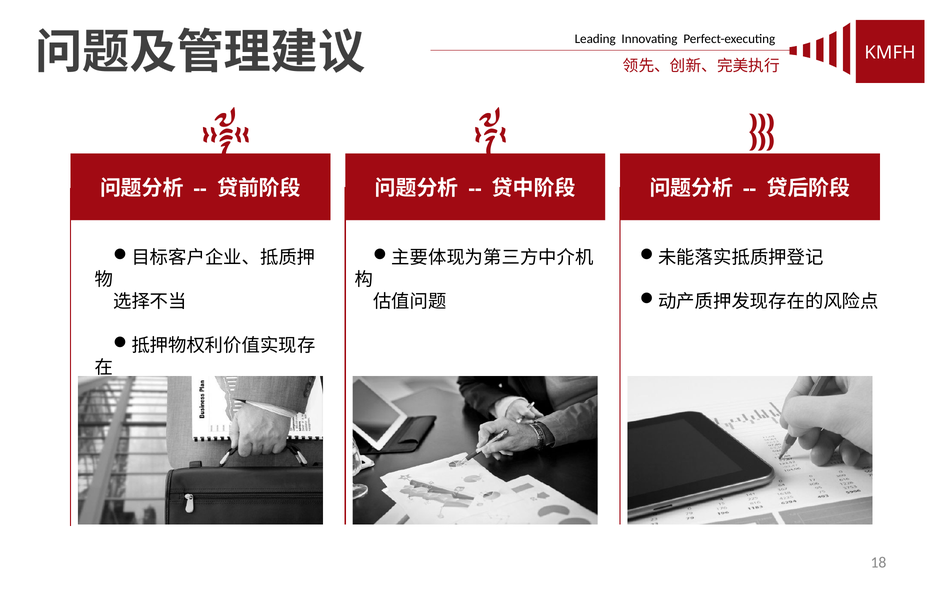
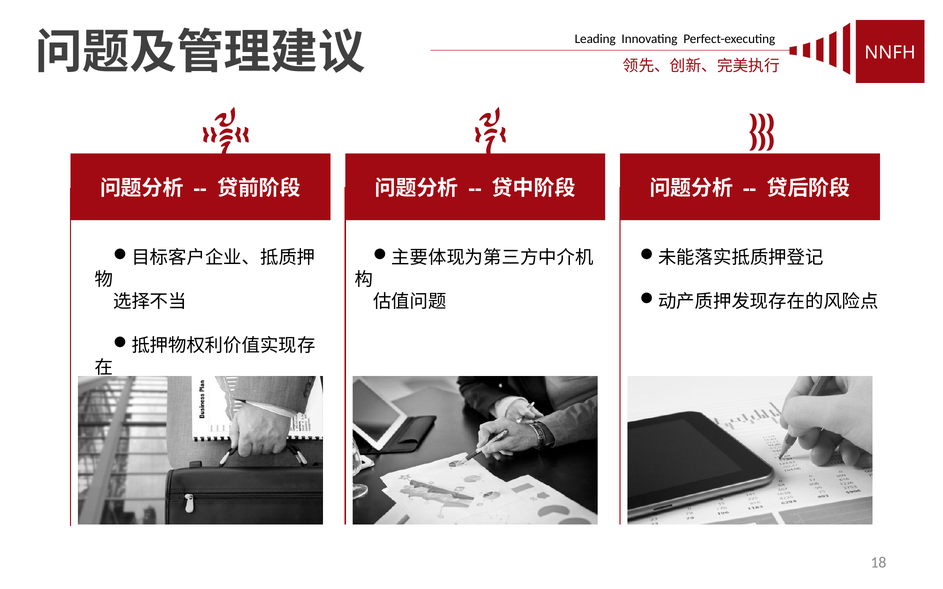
KMFH: KMFH -> NNFH
